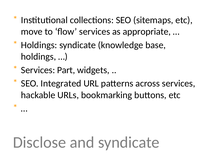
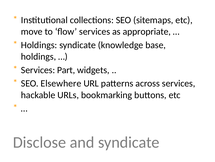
Integrated: Integrated -> Elsewhere
